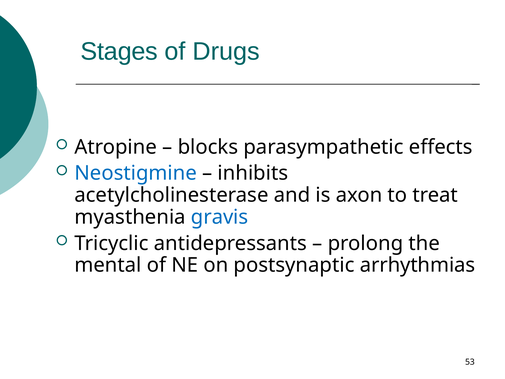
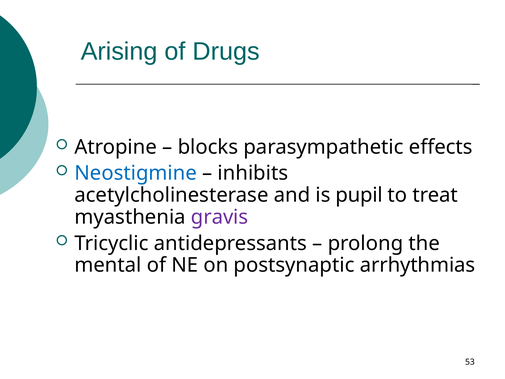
Stages: Stages -> Arising
axon: axon -> pupil
gravis colour: blue -> purple
